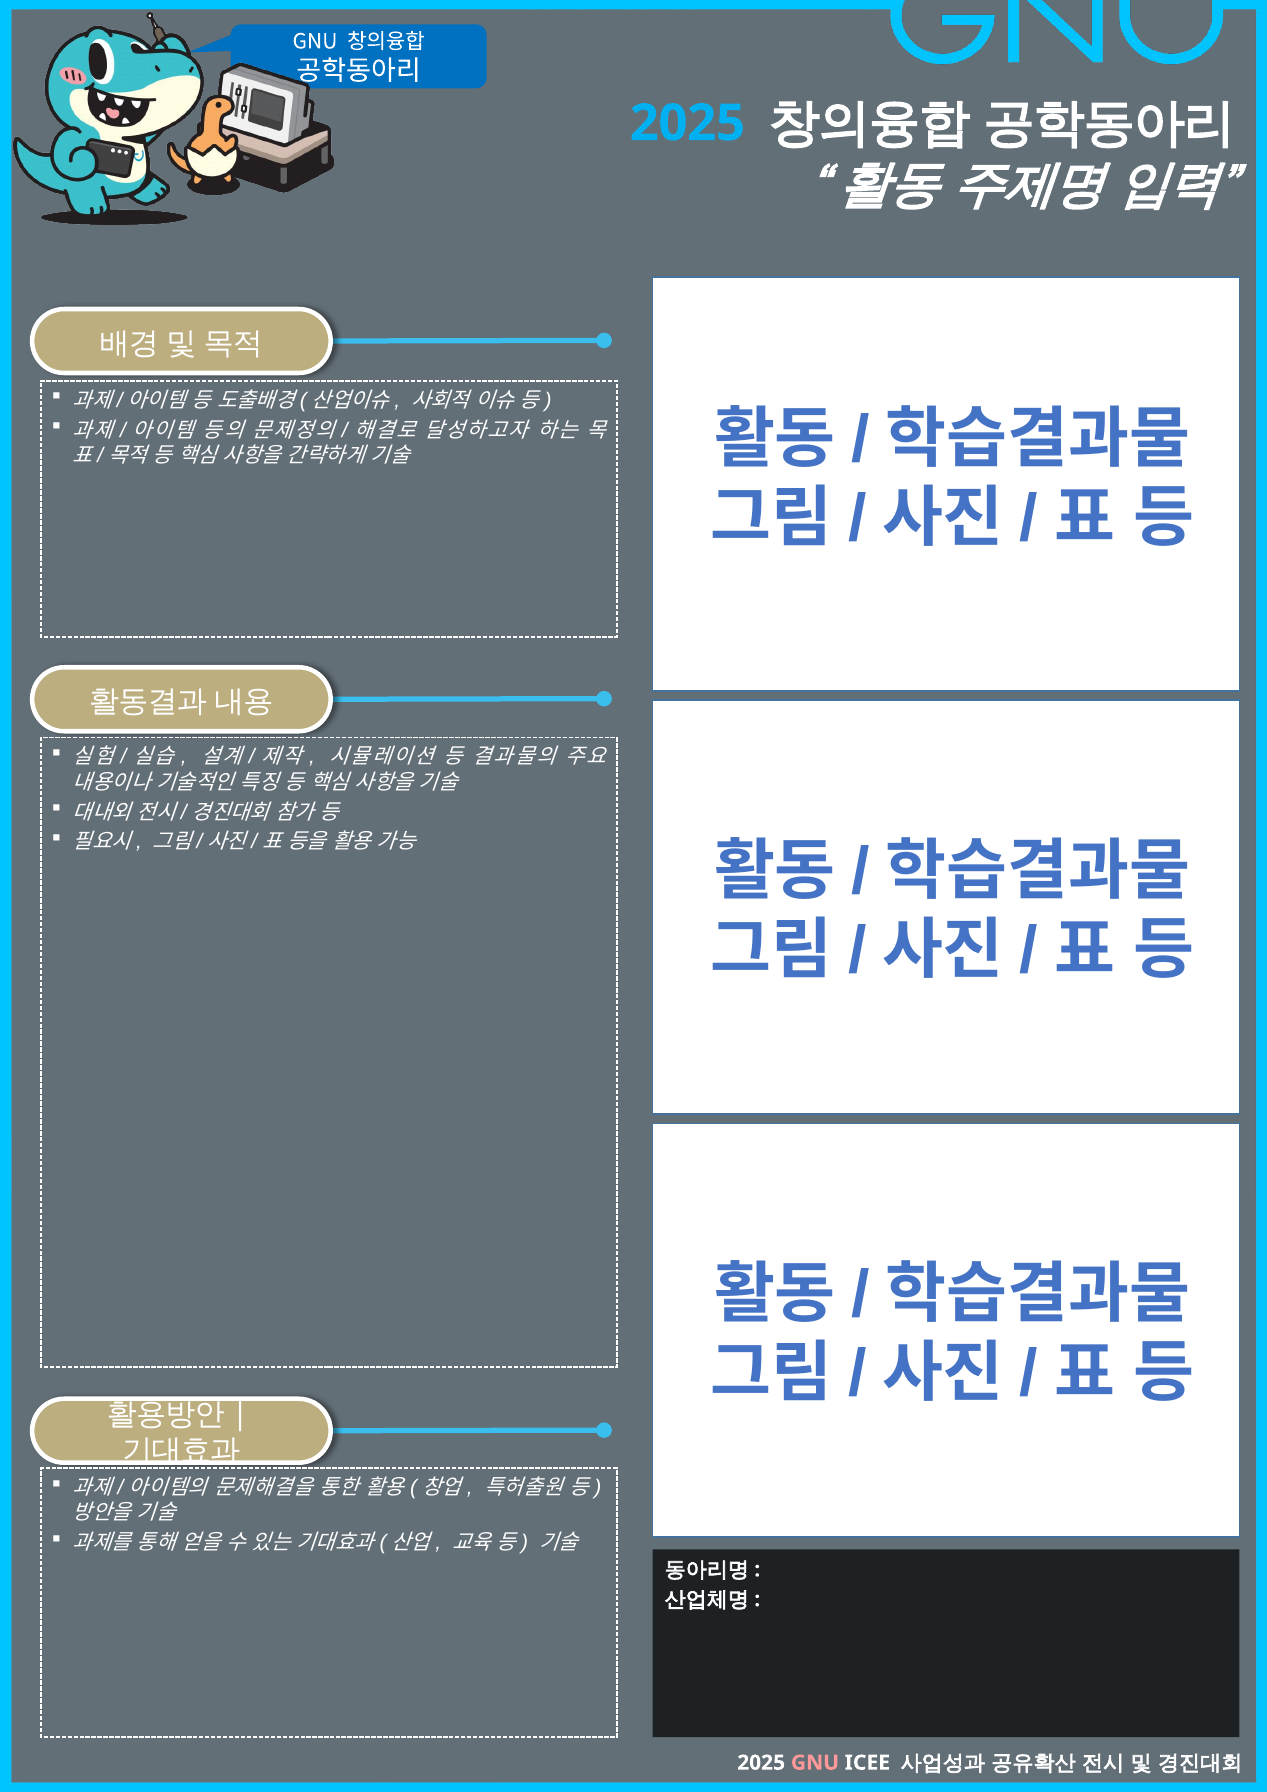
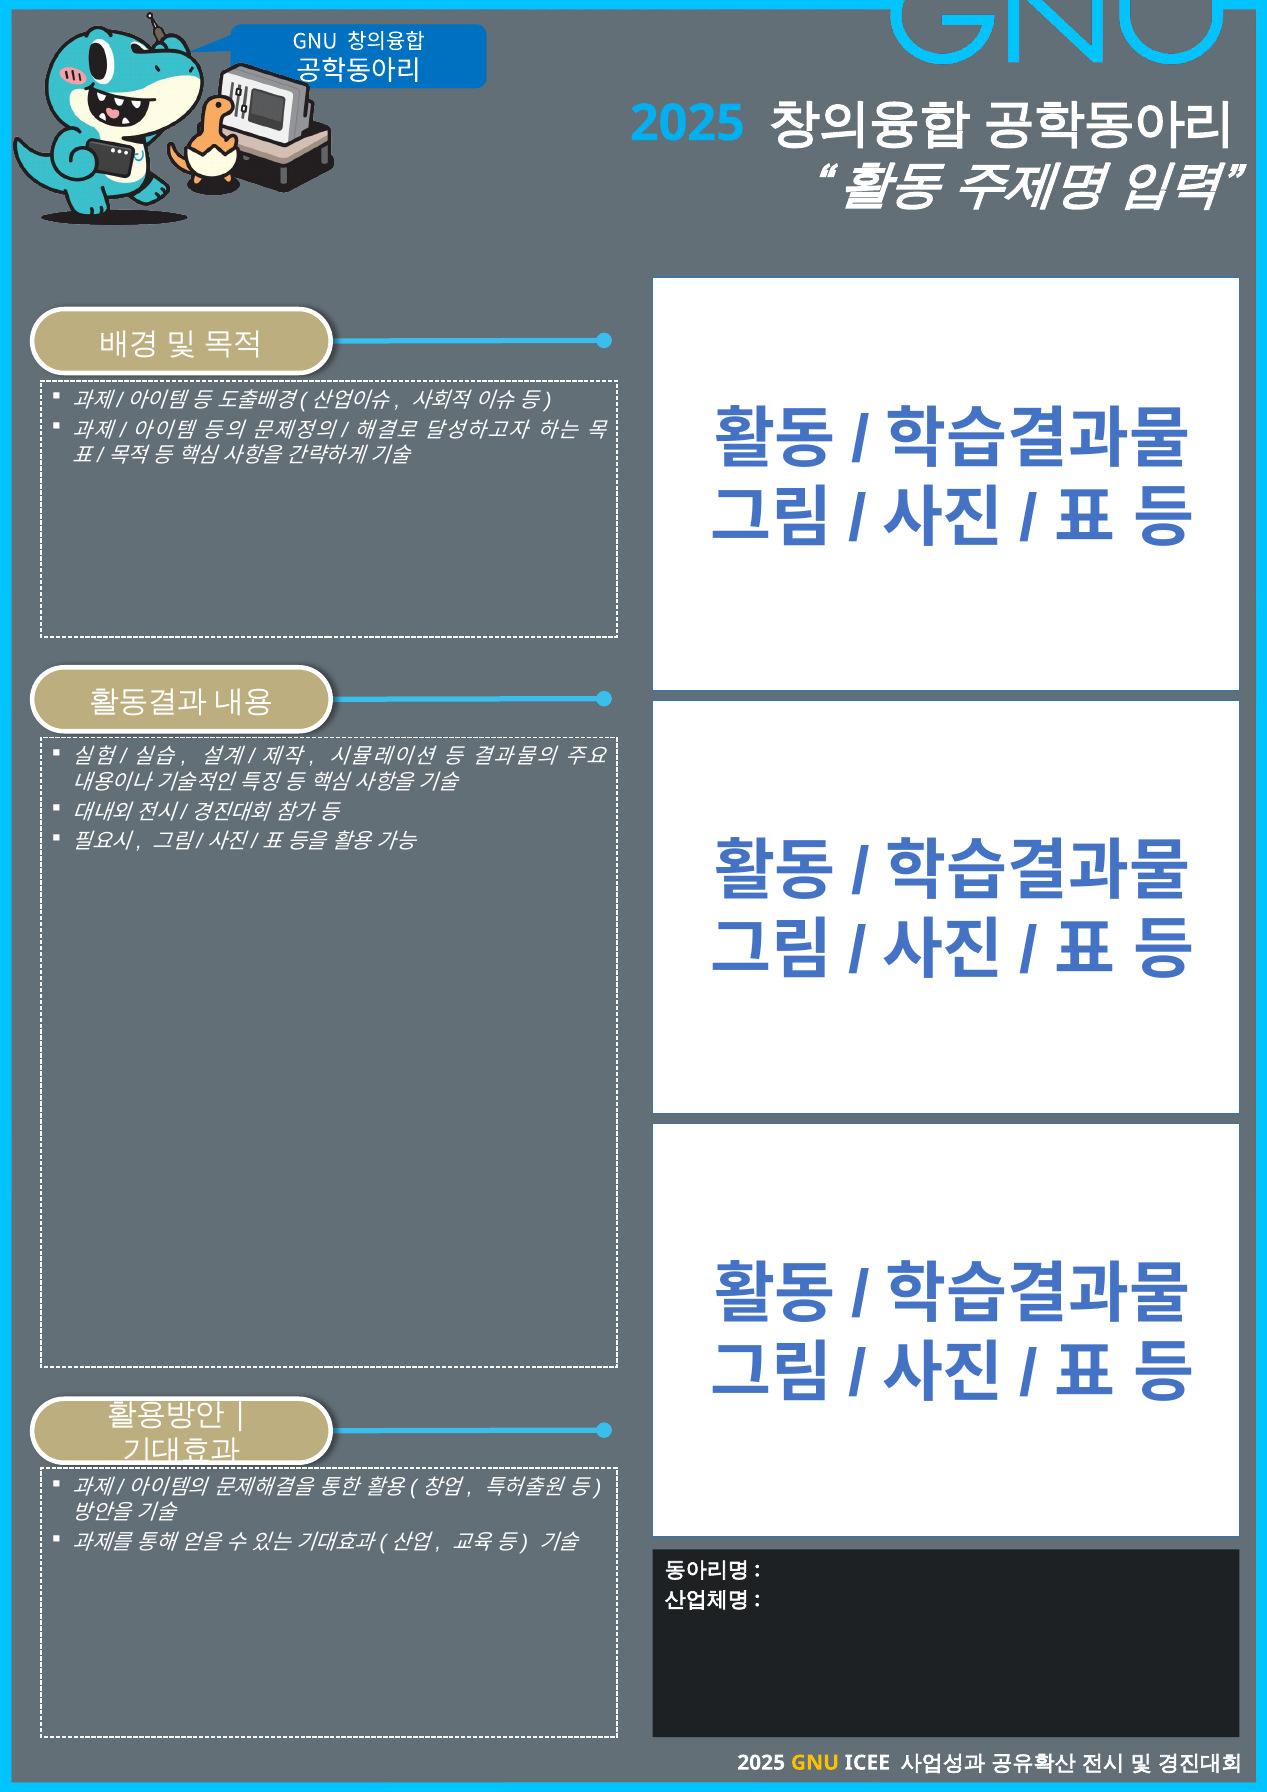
GNU at (815, 1762) colour: pink -> yellow
